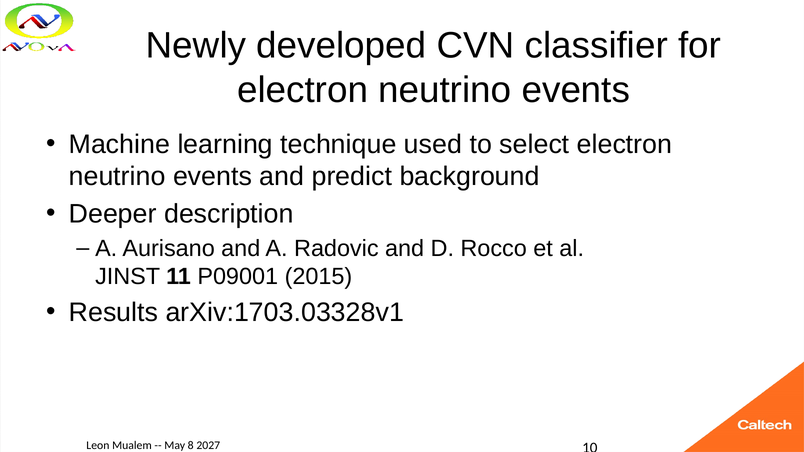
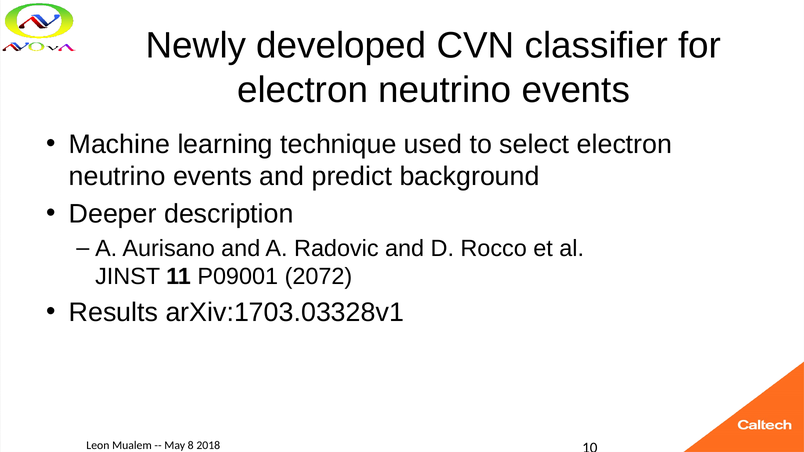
2015: 2015 -> 2072
2027: 2027 -> 2018
